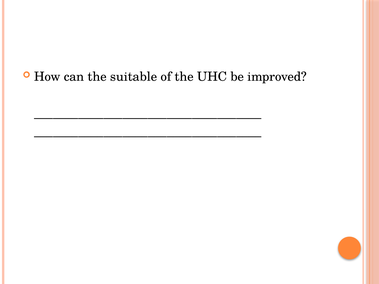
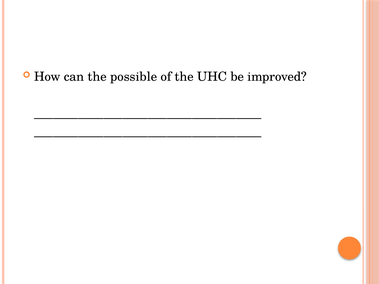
suitable: suitable -> possible
